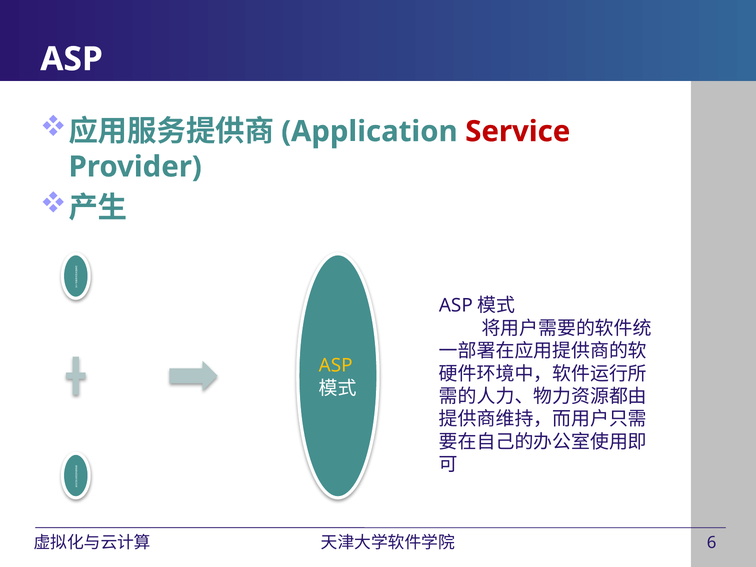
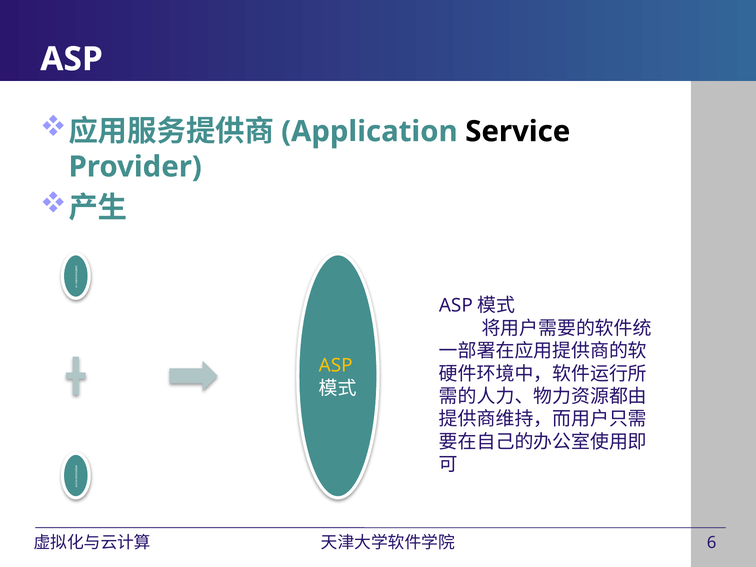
Service colour: red -> black
